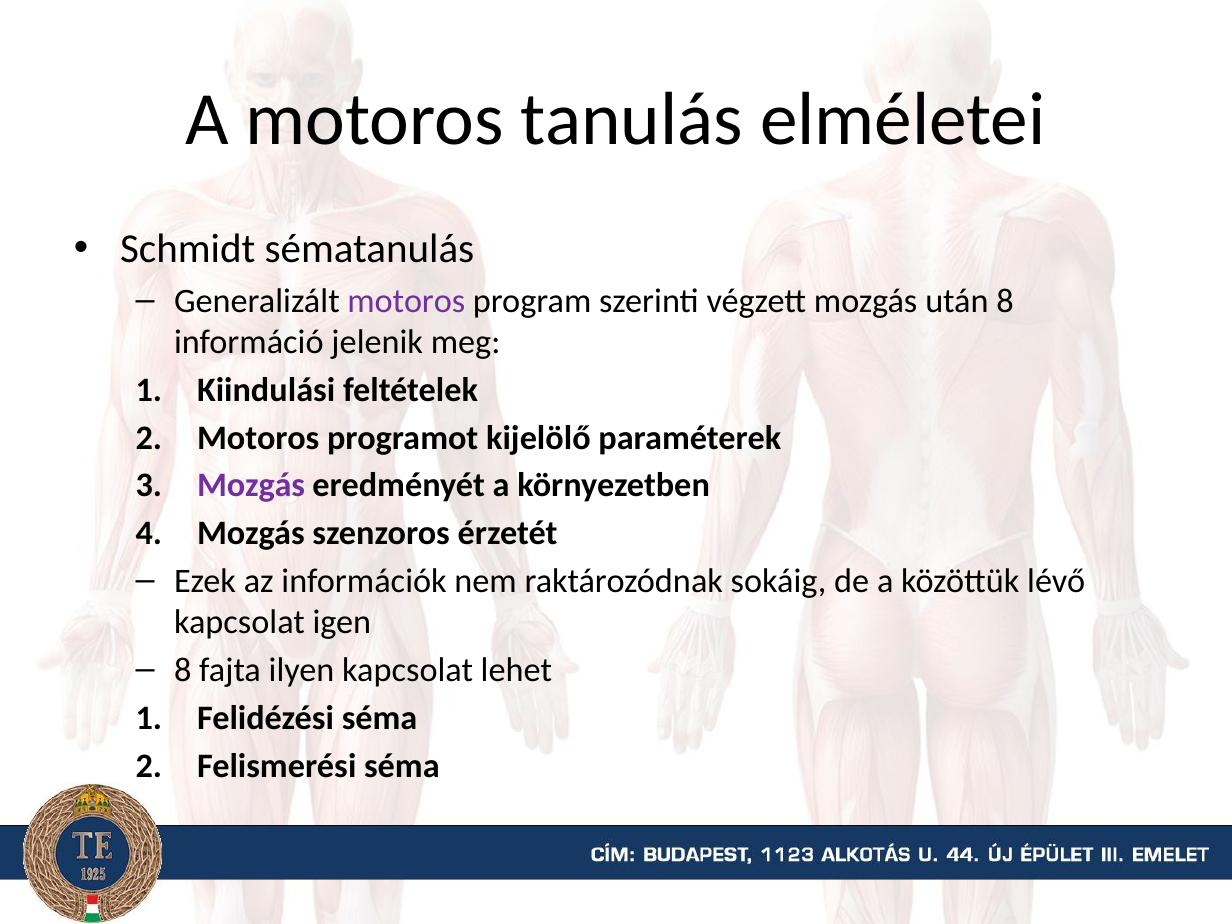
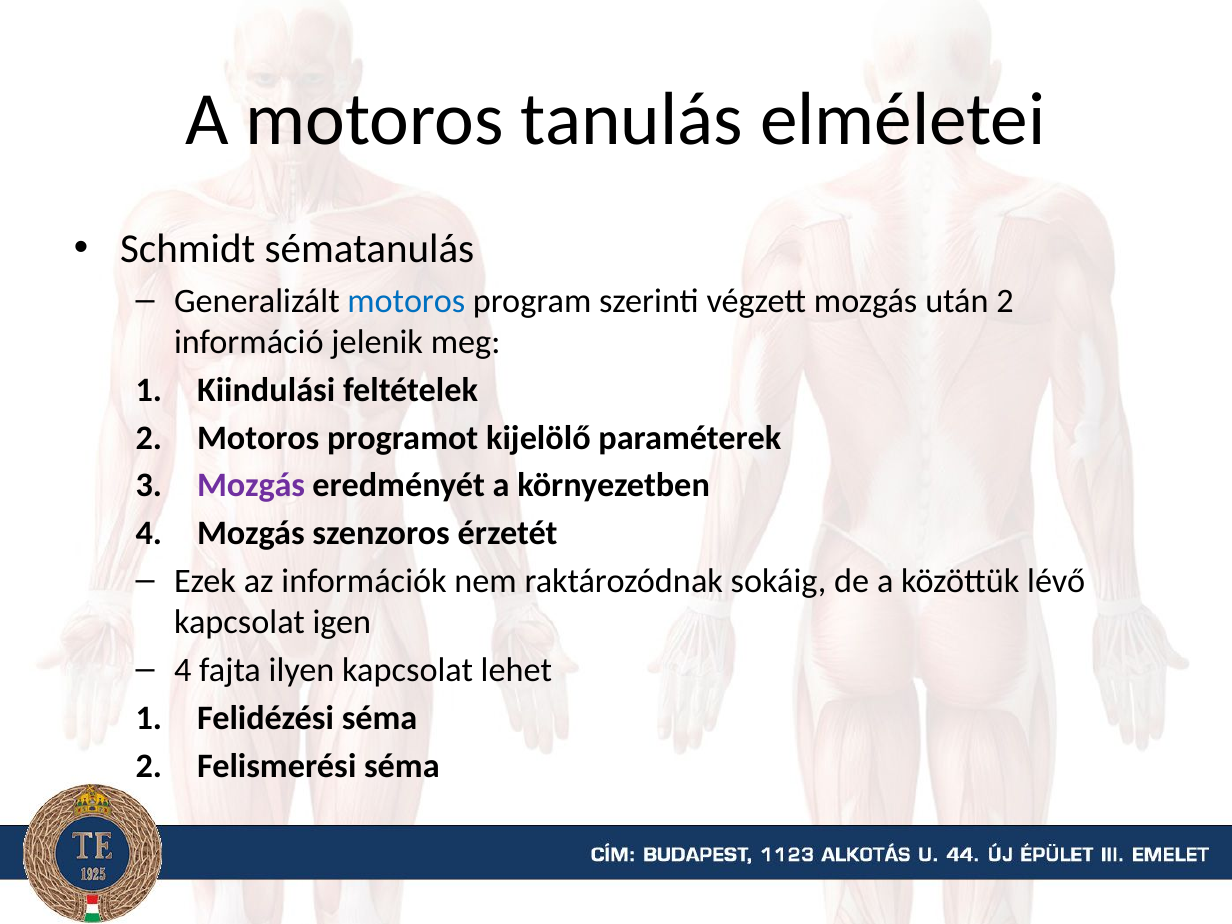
motoros at (406, 301) colour: purple -> blue
után 8: 8 -> 2
8 at (183, 671): 8 -> 4
